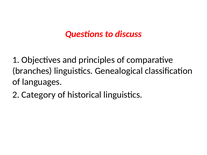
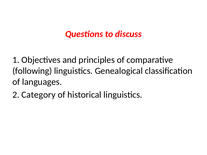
branches: branches -> following
